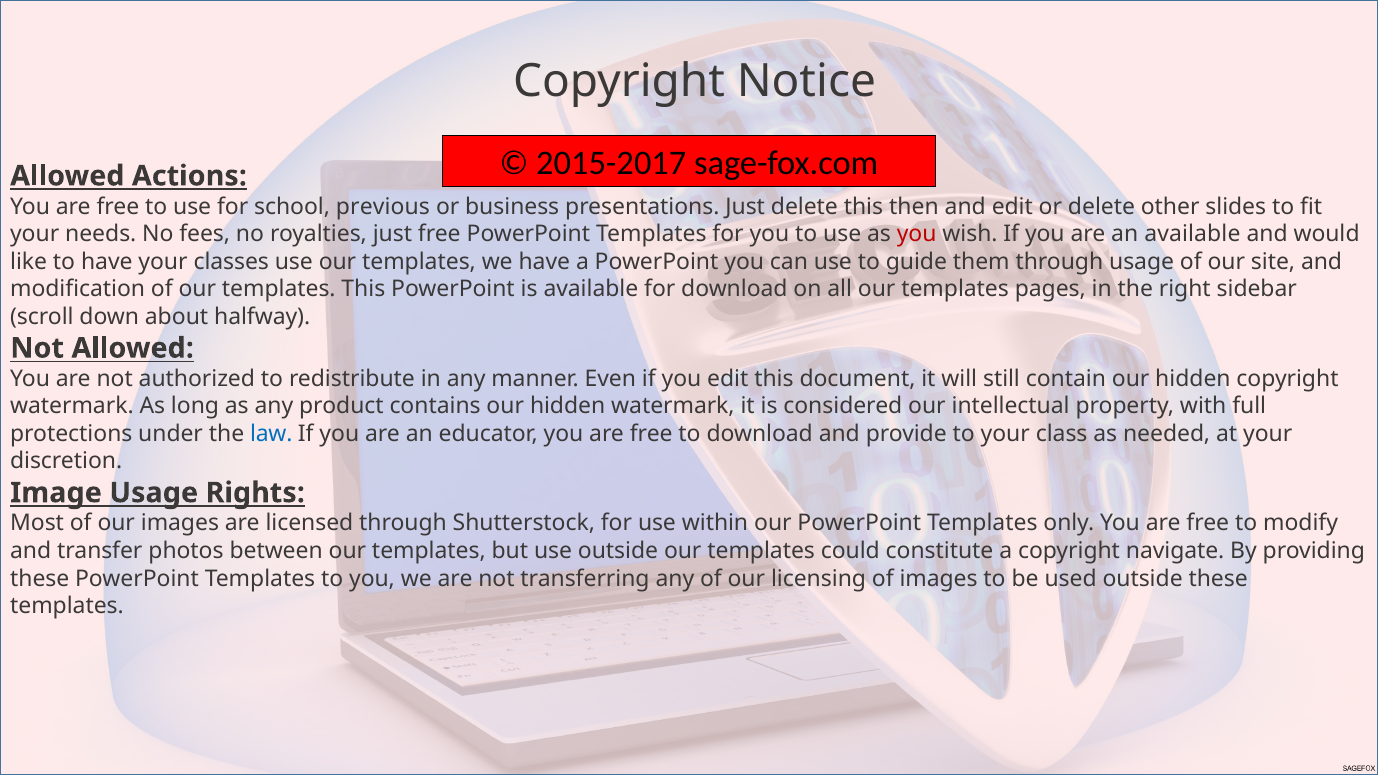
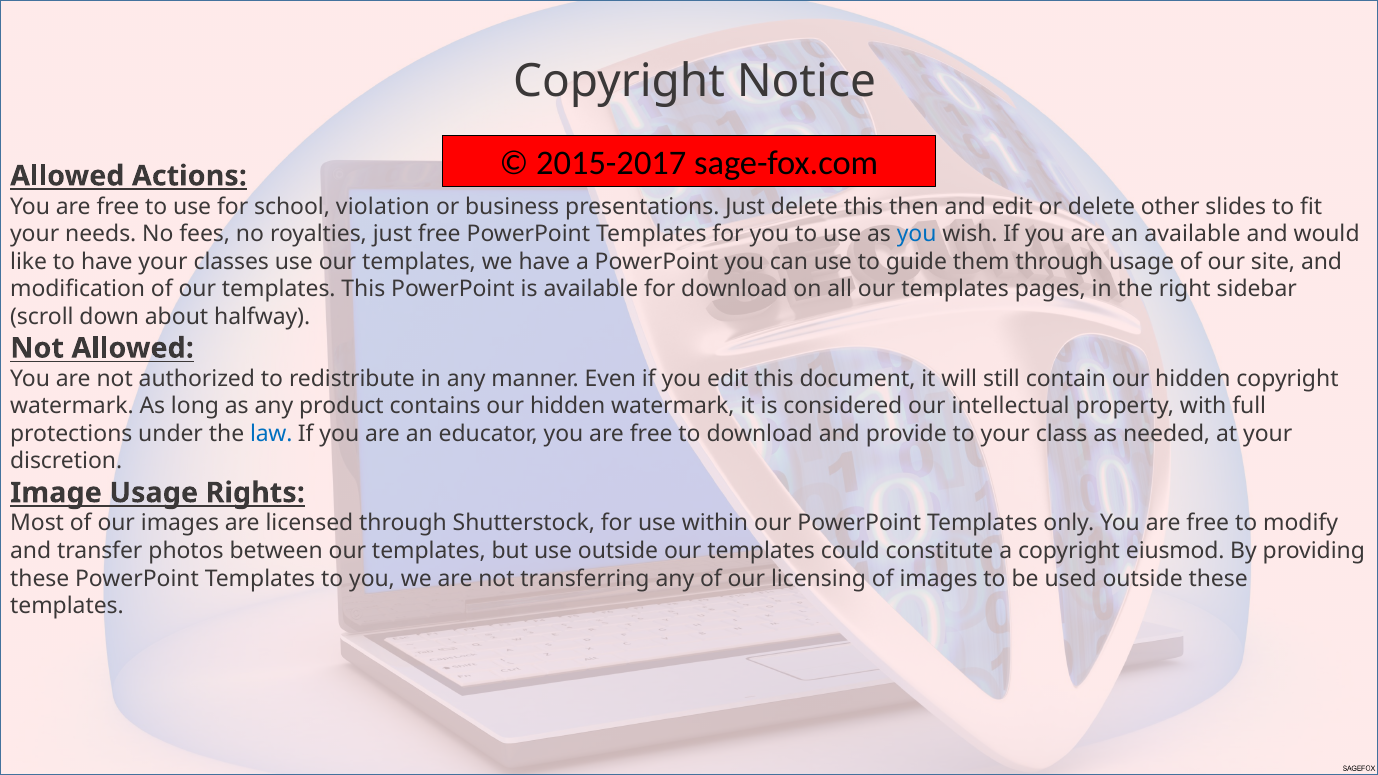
previous: previous -> violation
you at (917, 234) colour: red -> blue
navigate: navigate -> eiusmod
